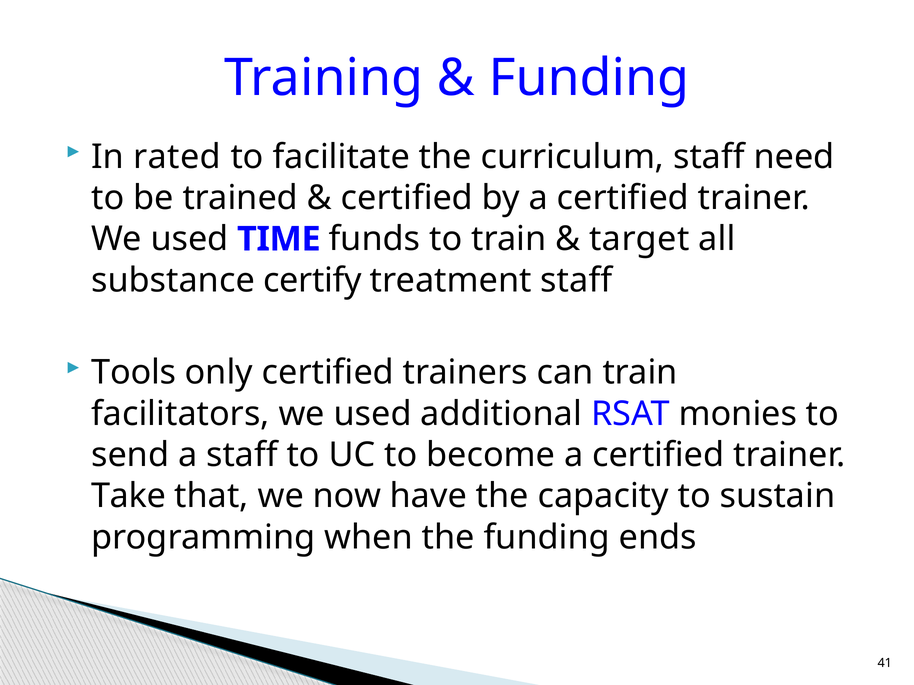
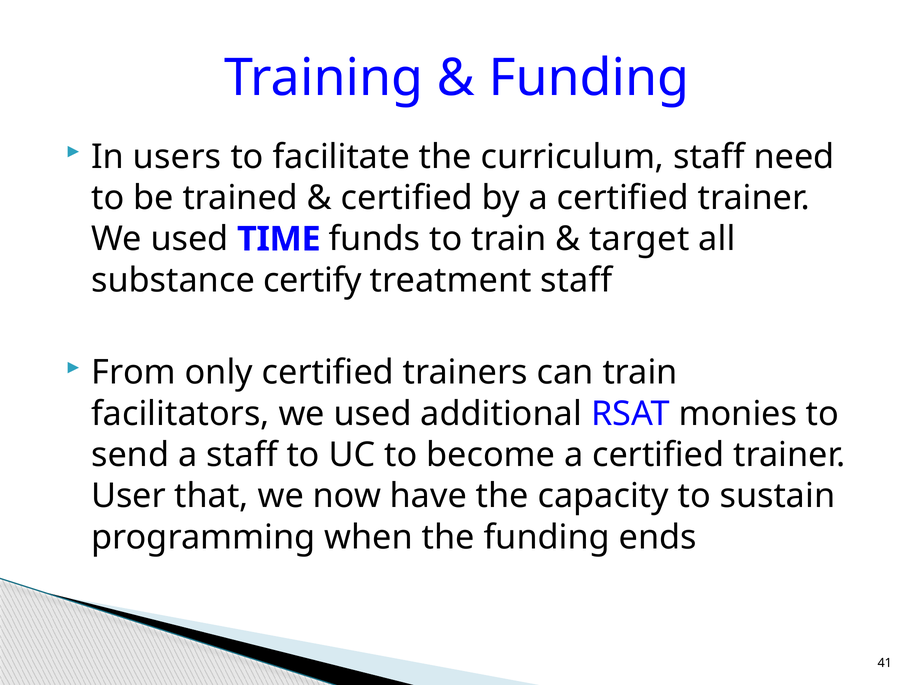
rated: rated -> users
Tools: Tools -> From
Take: Take -> User
